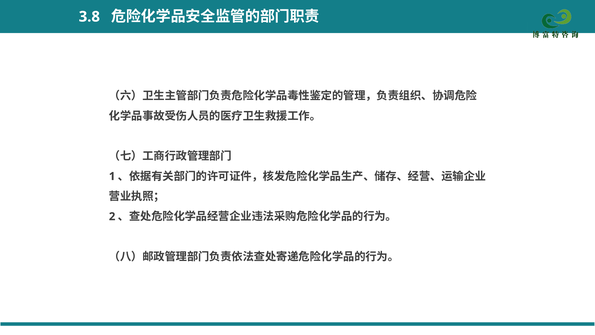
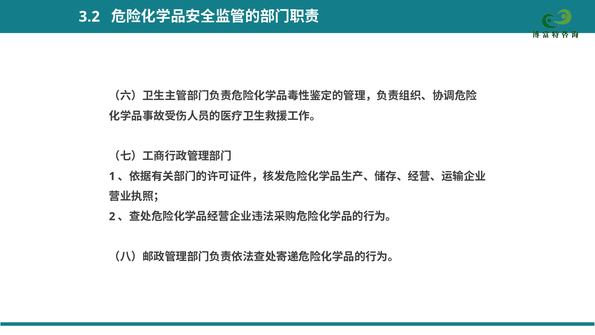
3.8: 3.8 -> 3.2
